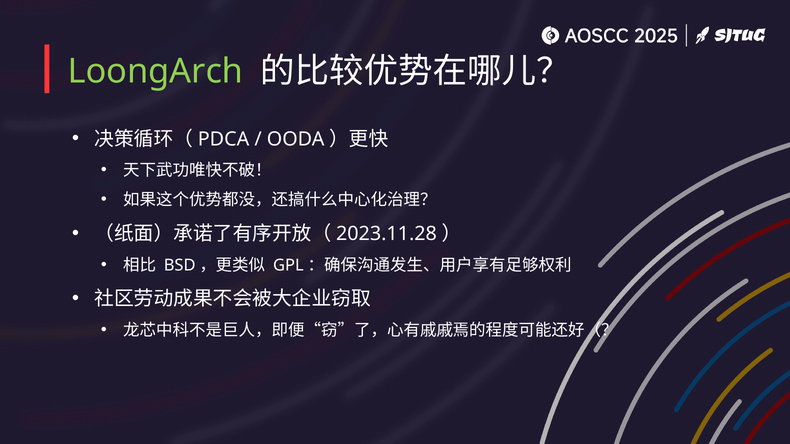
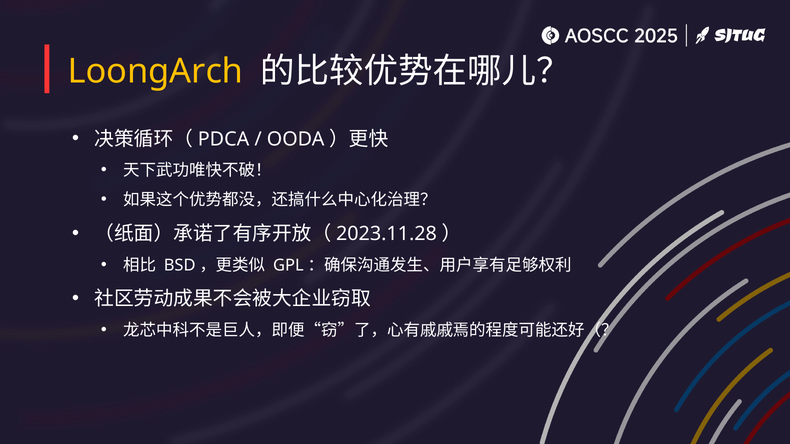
LoongArch colour: light green -> yellow
